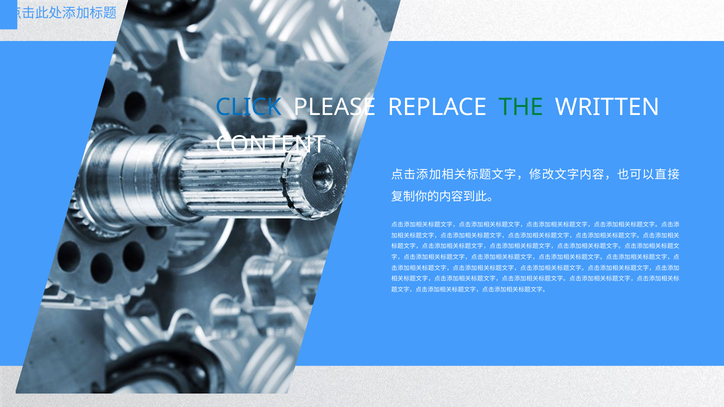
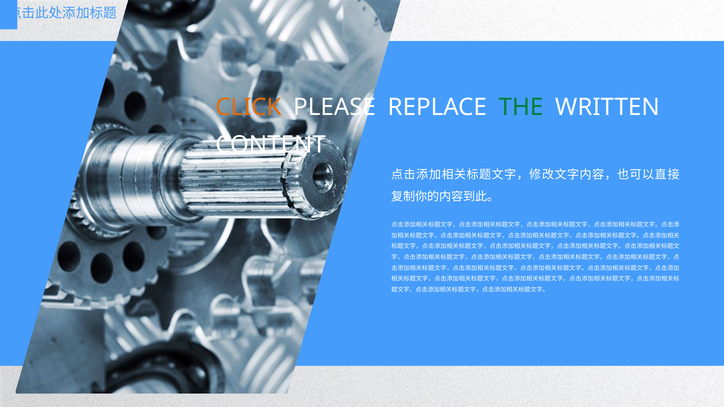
CLICK colour: blue -> orange
